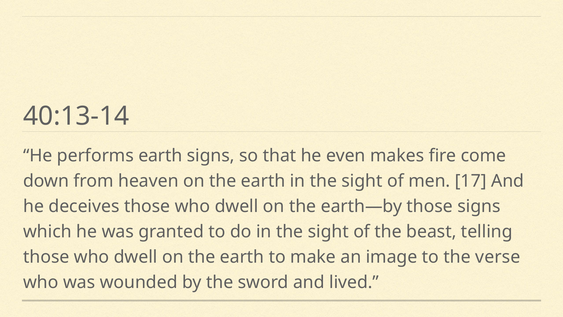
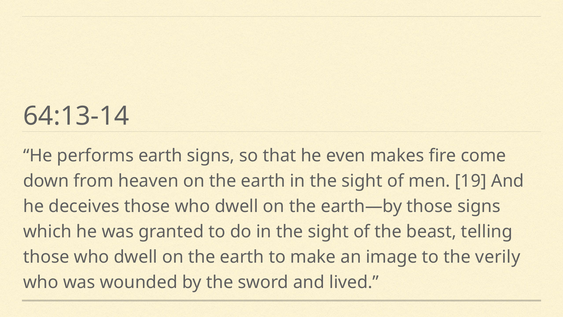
40:13-14: 40:13-14 -> 64:13-14
17: 17 -> 19
verse: verse -> verily
